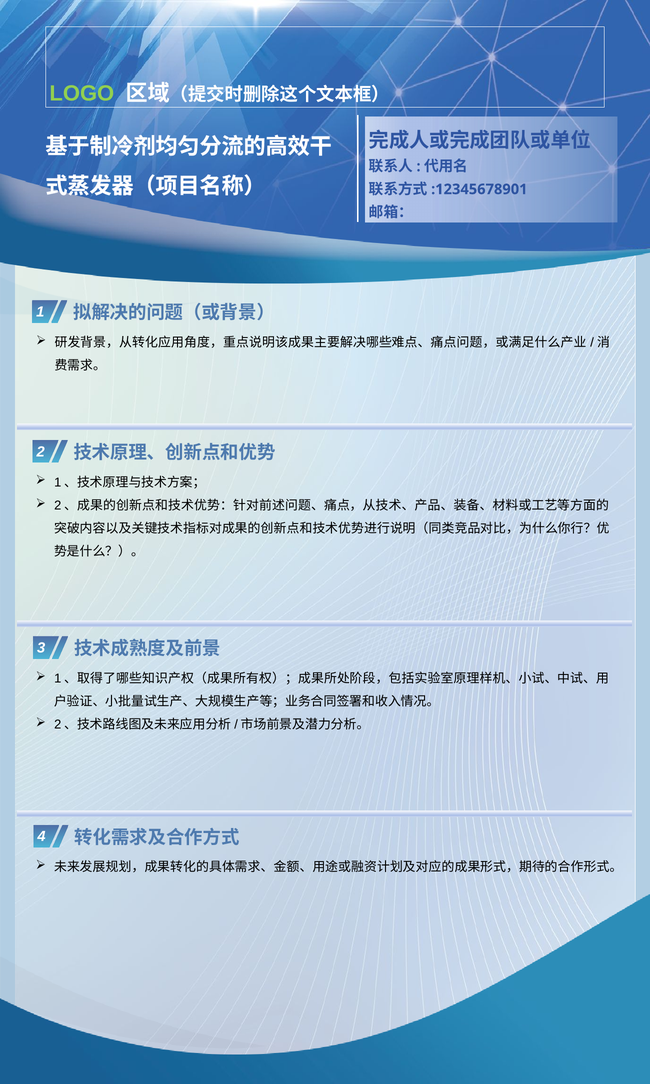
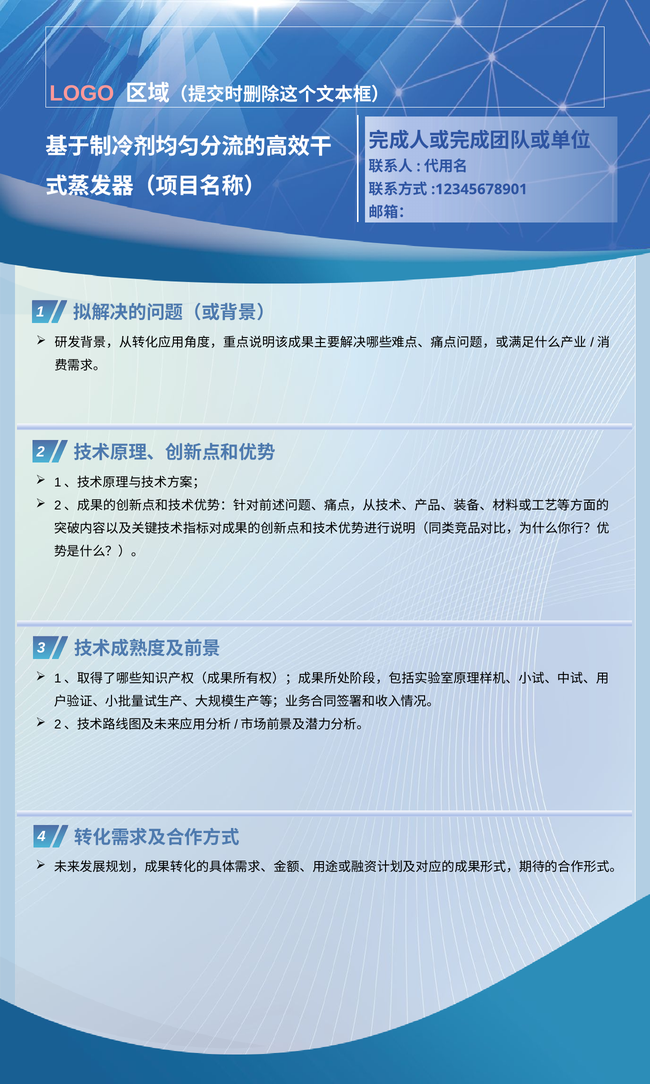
LOGO colour: light green -> pink
